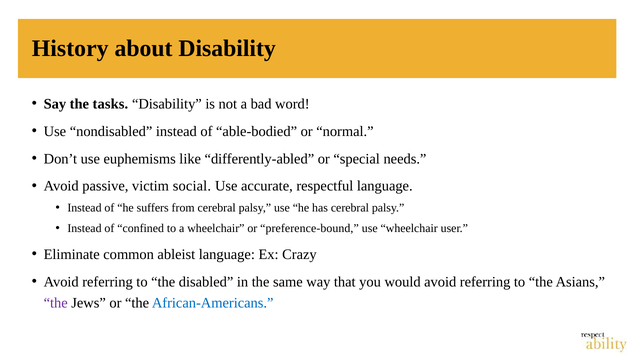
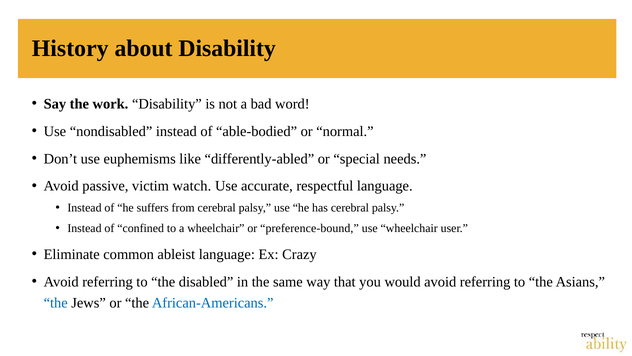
tasks: tasks -> work
social: social -> watch
the at (56, 302) colour: purple -> blue
